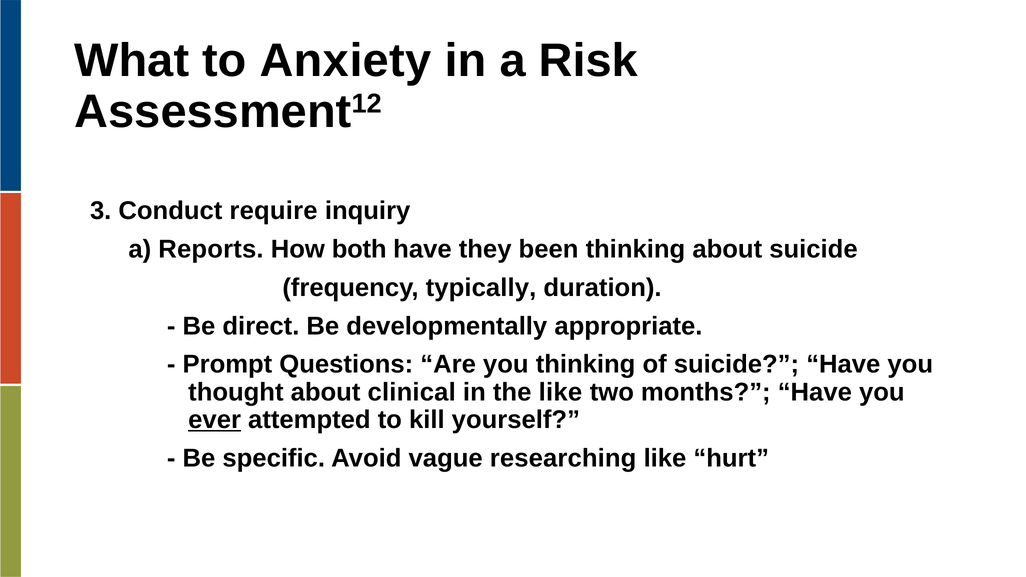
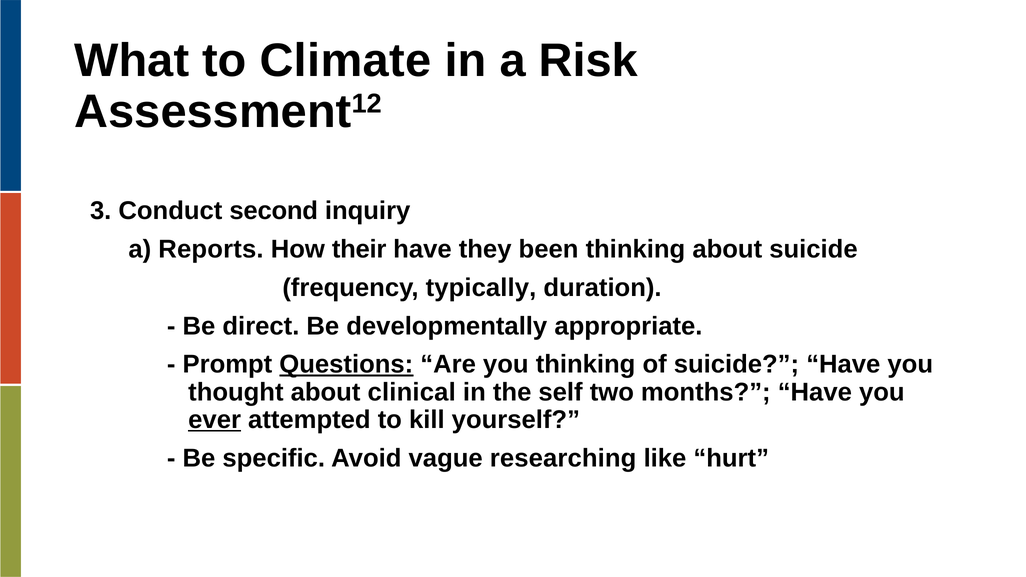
Anxiety: Anxiety -> Climate
require: require -> second
both: both -> their
Questions underline: none -> present
the like: like -> self
